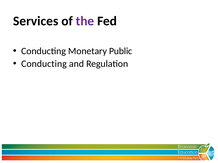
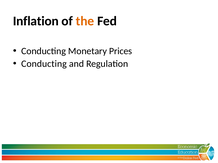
Services: Services -> Inflation
the colour: purple -> orange
Public: Public -> Prices
